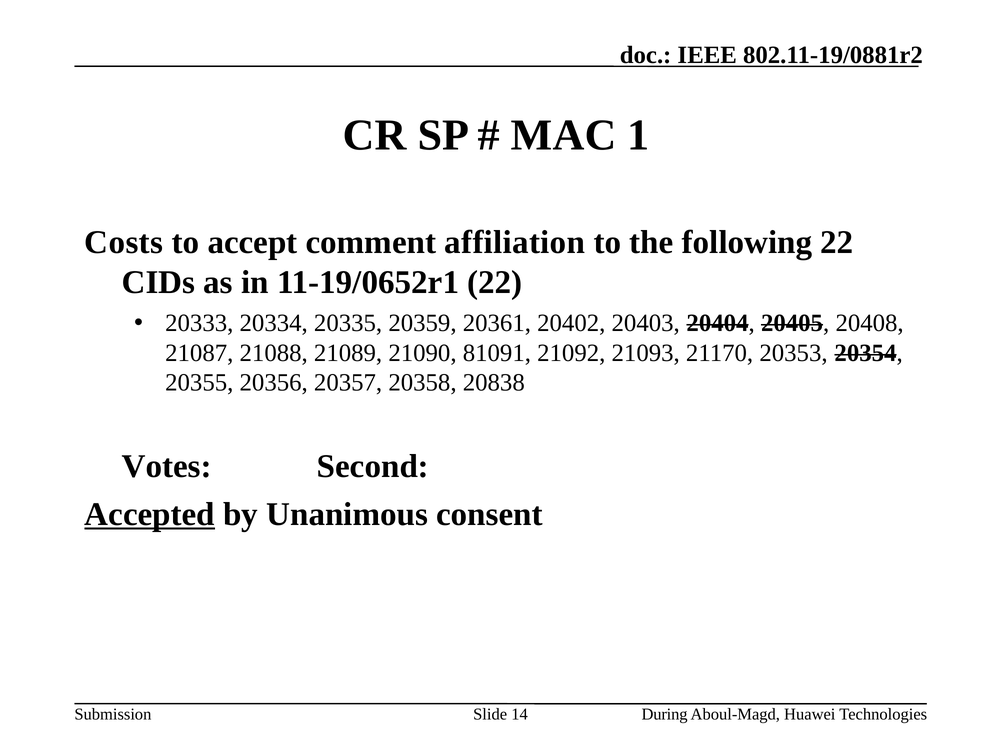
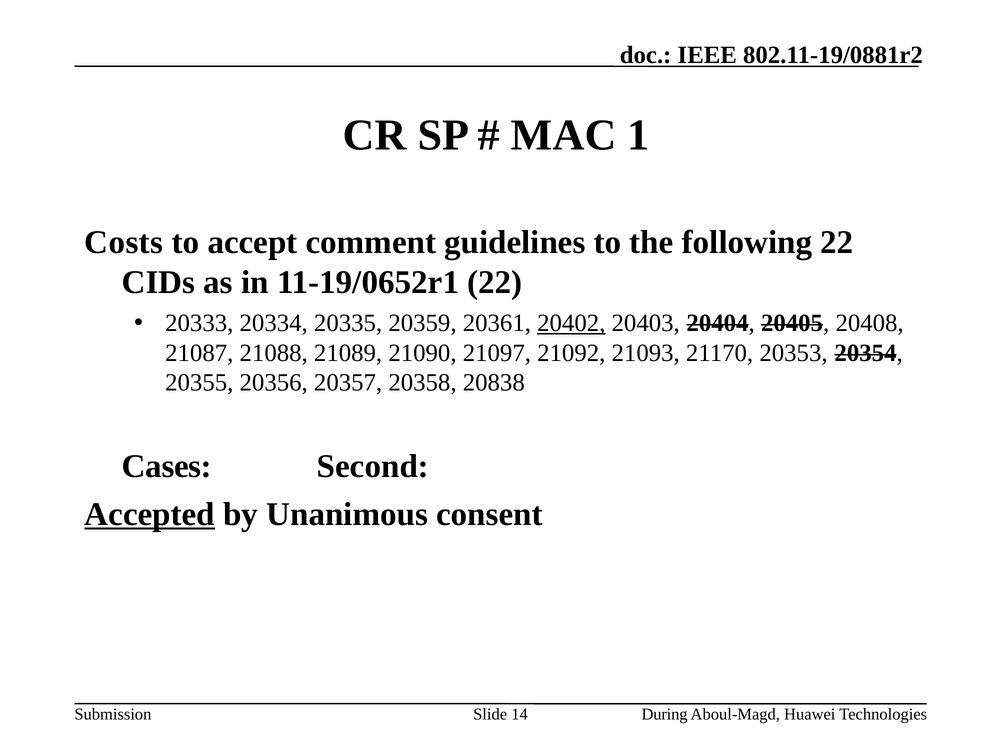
affiliation: affiliation -> guidelines
20402 underline: none -> present
81091: 81091 -> 21097
Votes: Votes -> Cases
